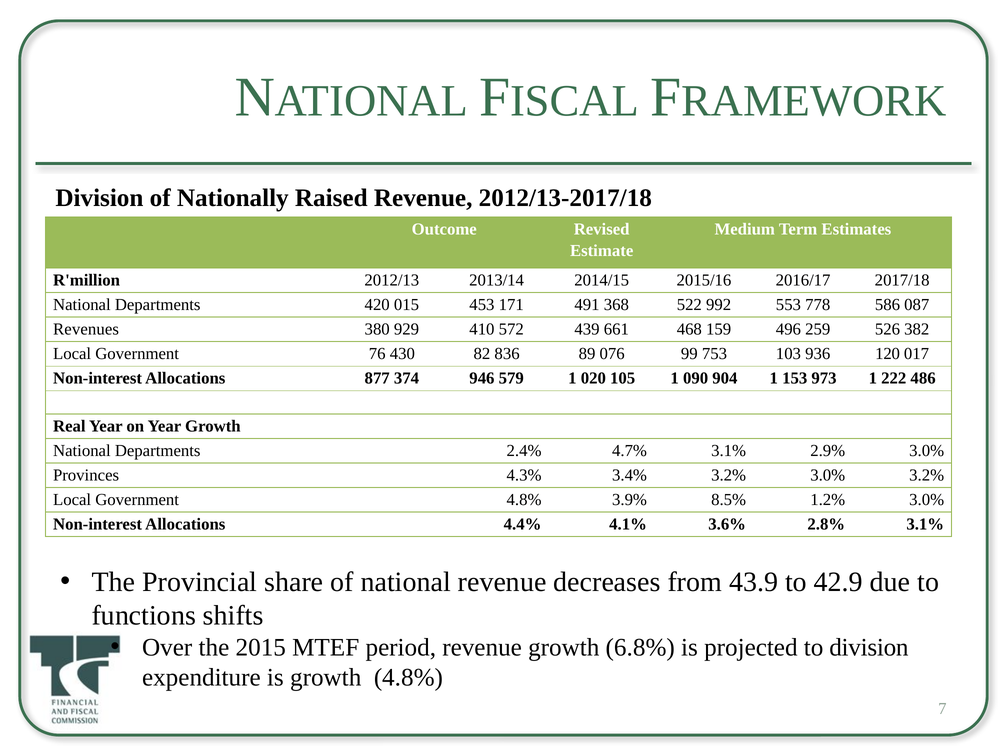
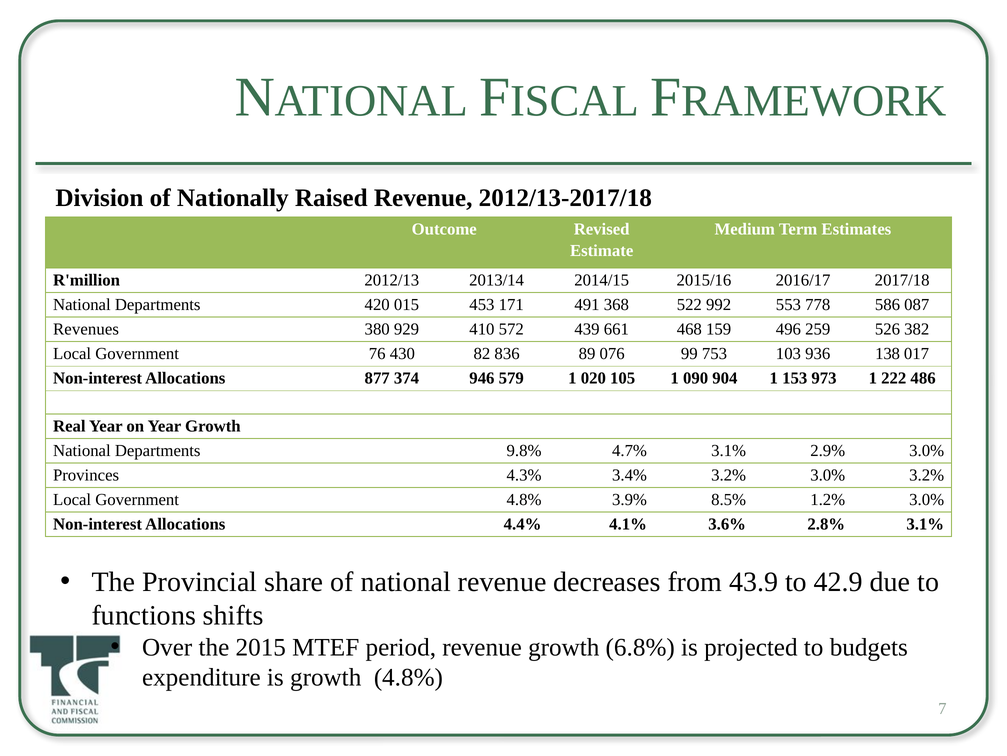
120: 120 -> 138
2.4%: 2.4% -> 9.8%
to division: division -> budgets
